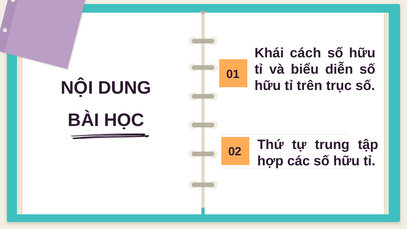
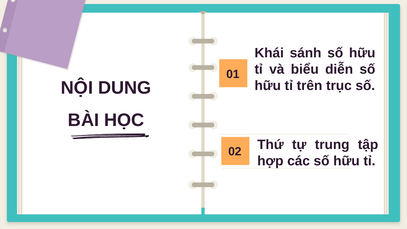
cách: cách -> sánh
